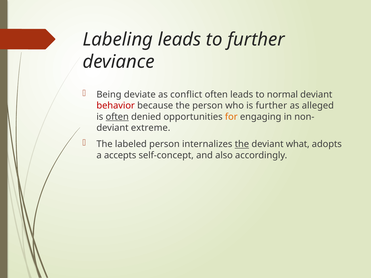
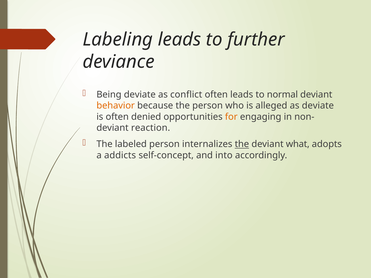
behavior colour: red -> orange
is further: further -> alleged
as alleged: alleged -> deviate
often at (117, 117) underline: present -> none
extreme: extreme -> reaction
accepts: accepts -> addicts
also: also -> into
